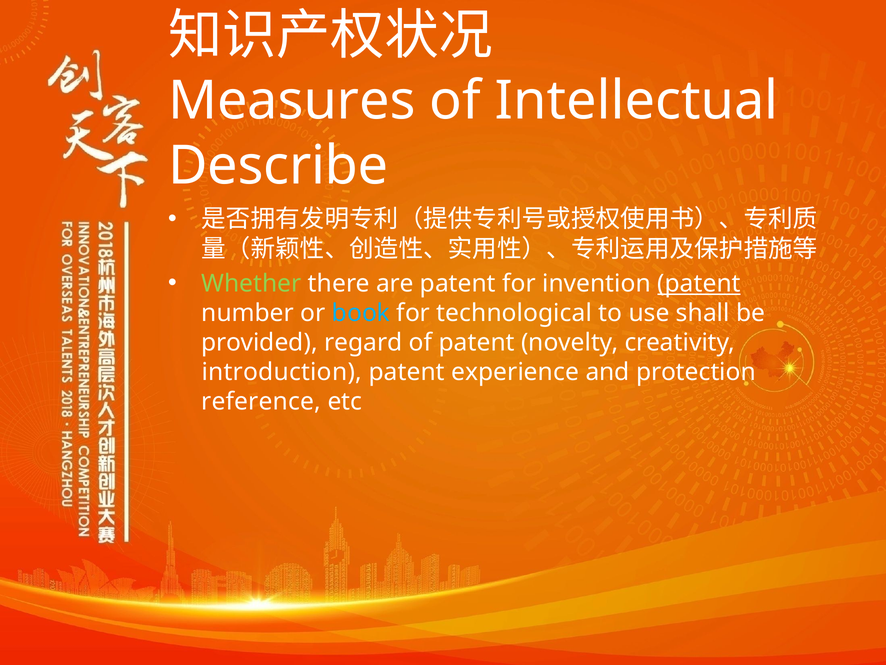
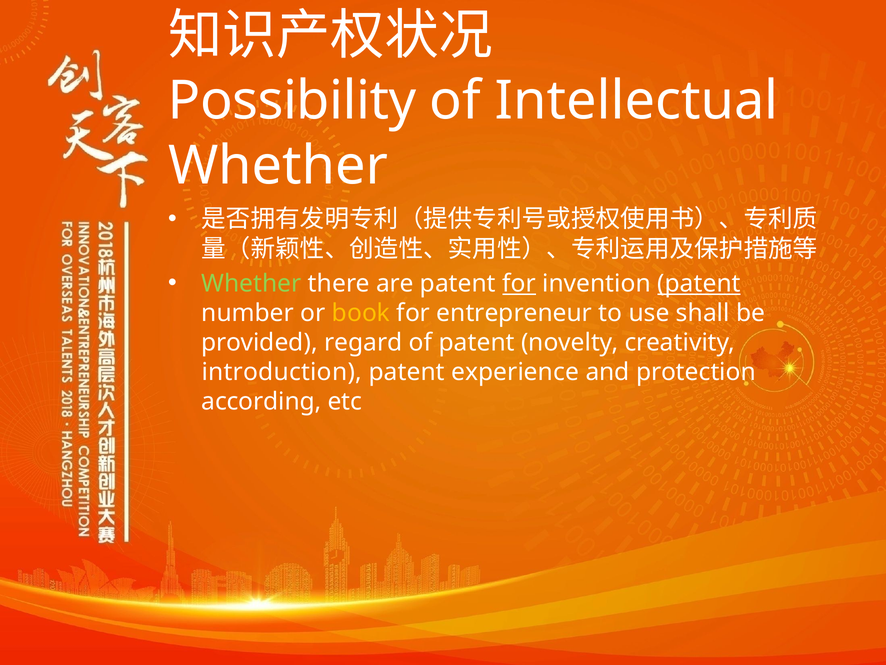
Measures: Measures -> Possibility
Describe at (278, 166): Describe -> Whether
for at (519, 283) underline: none -> present
book colour: light blue -> yellow
technological: technological -> entrepreneur
reference: reference -> according
